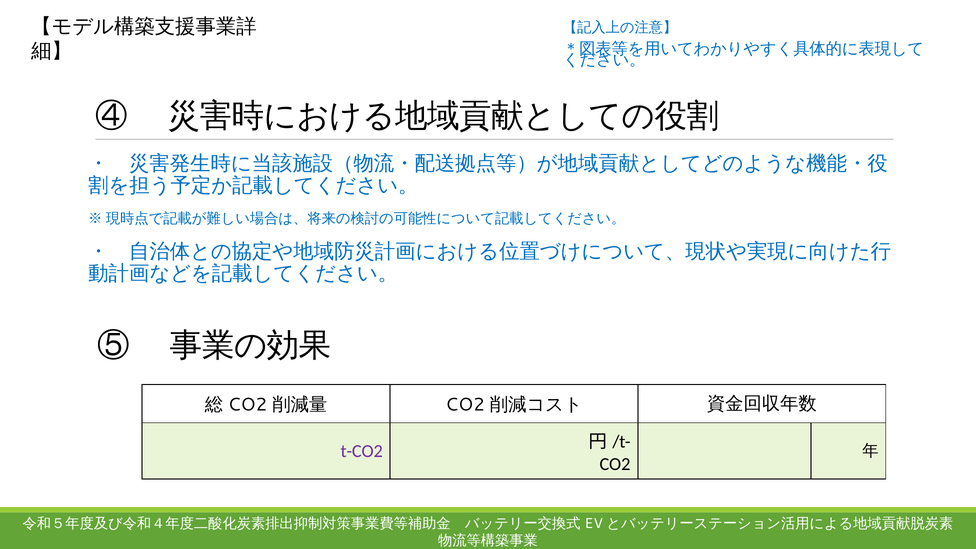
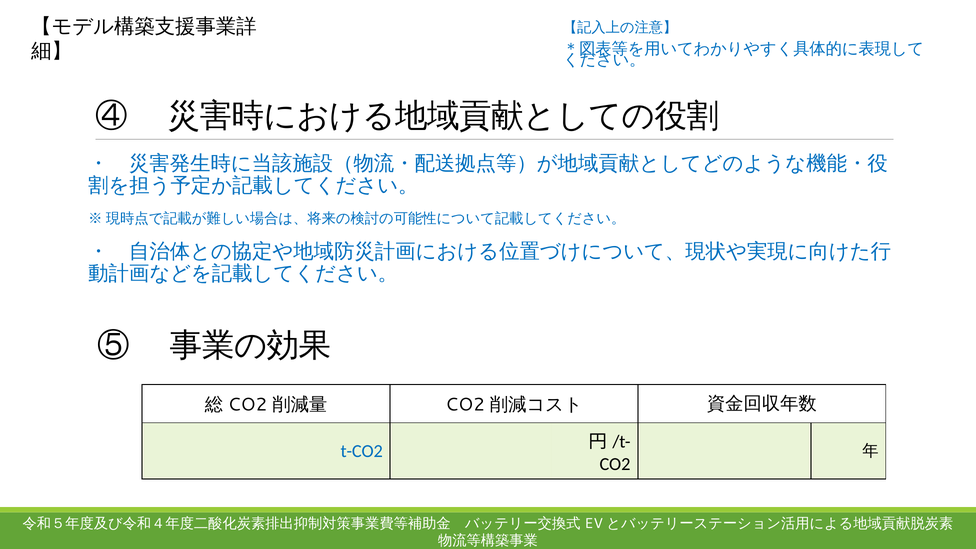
t-CO2 colour: purple -> blue
